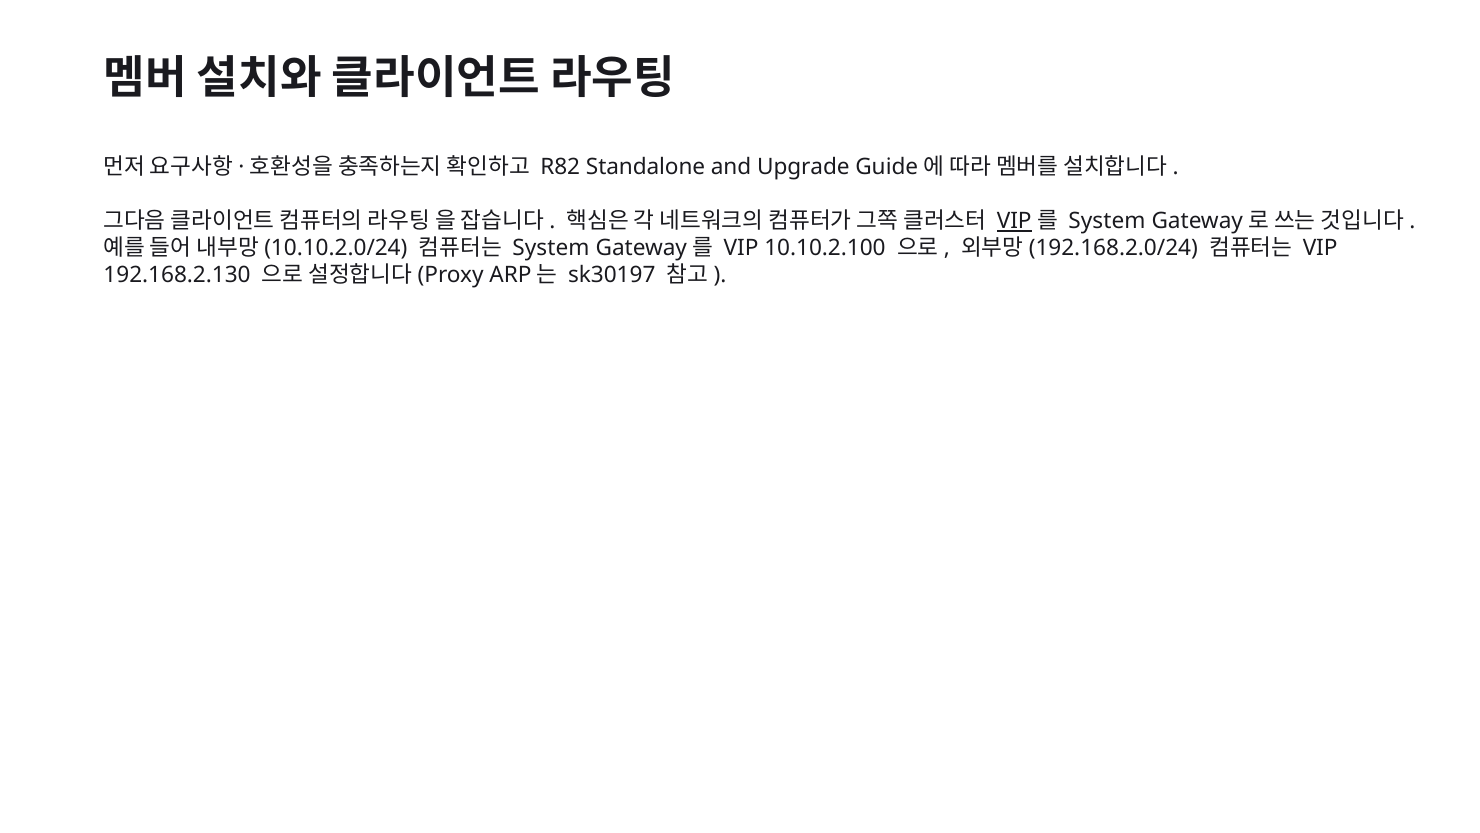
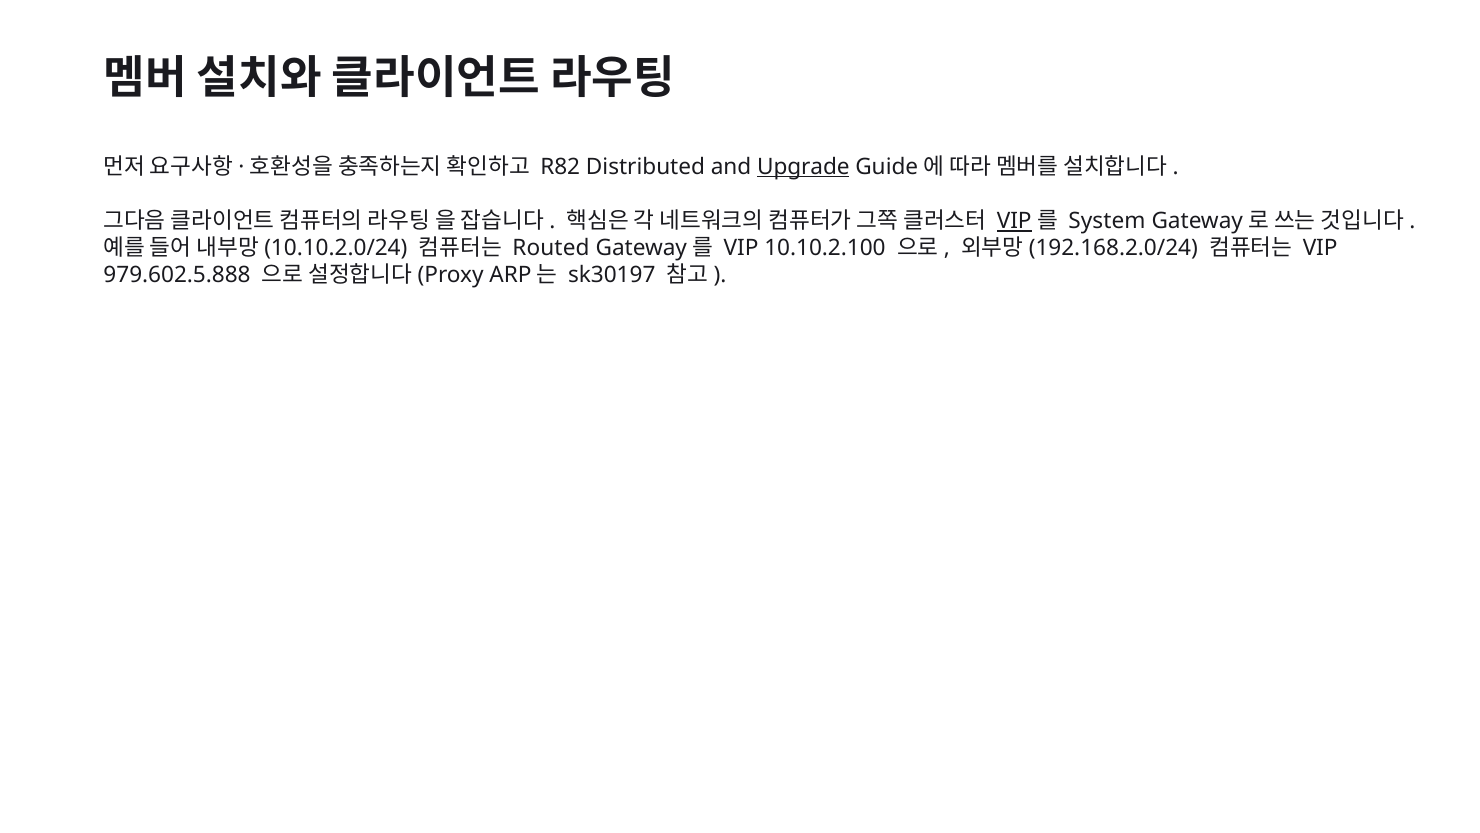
Standalone: Standalone -> Distributed
Upgrade underline: none -> present
System at (551, 248): System -> Routed
192.168.2.130: 192.168.2.130 -> 979.602.5.888
